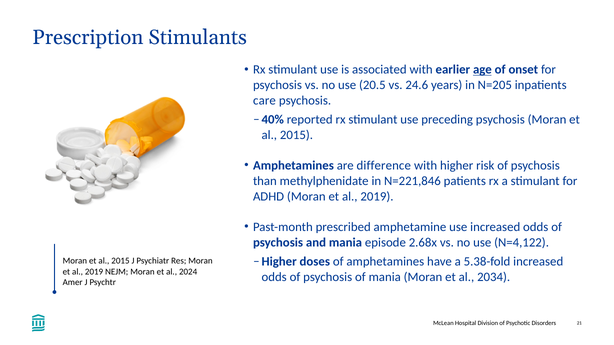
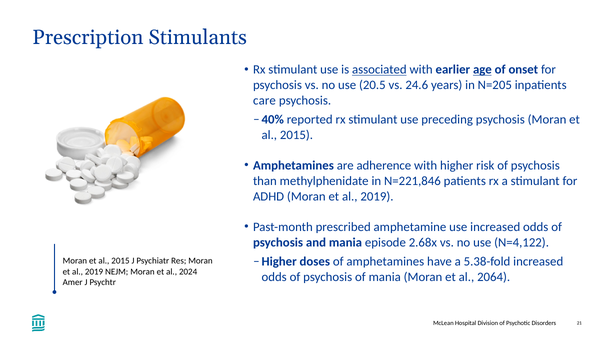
associated underline: none -> present
difference: difference -> adherence
2034: 2034 -> 2064
